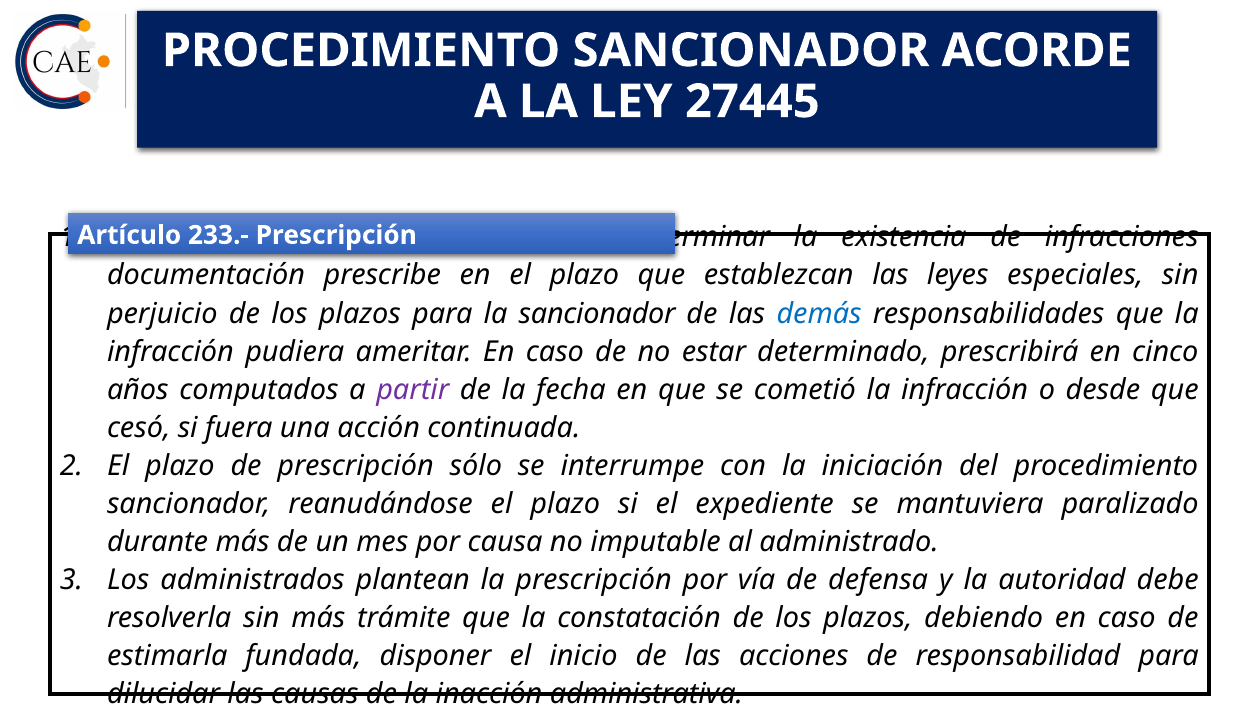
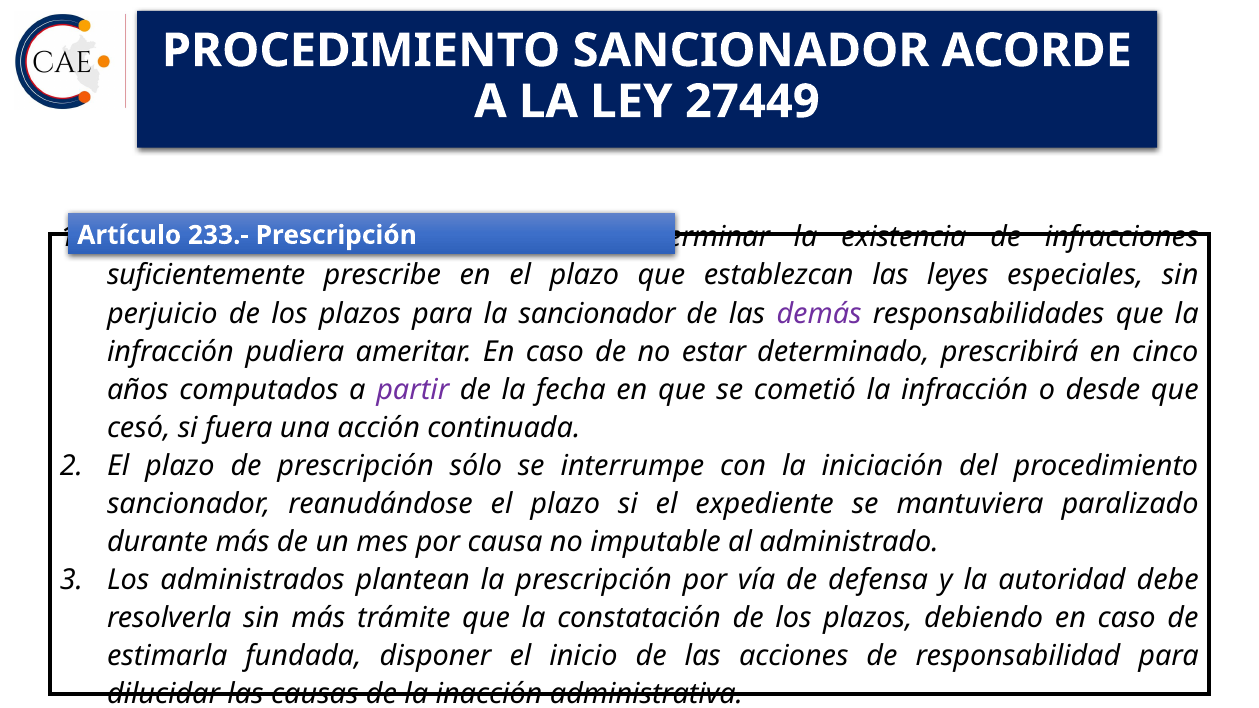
27445: 27445 -> 27449
documentación: documentación -> suficientemente
demás colour: blue -> purple
